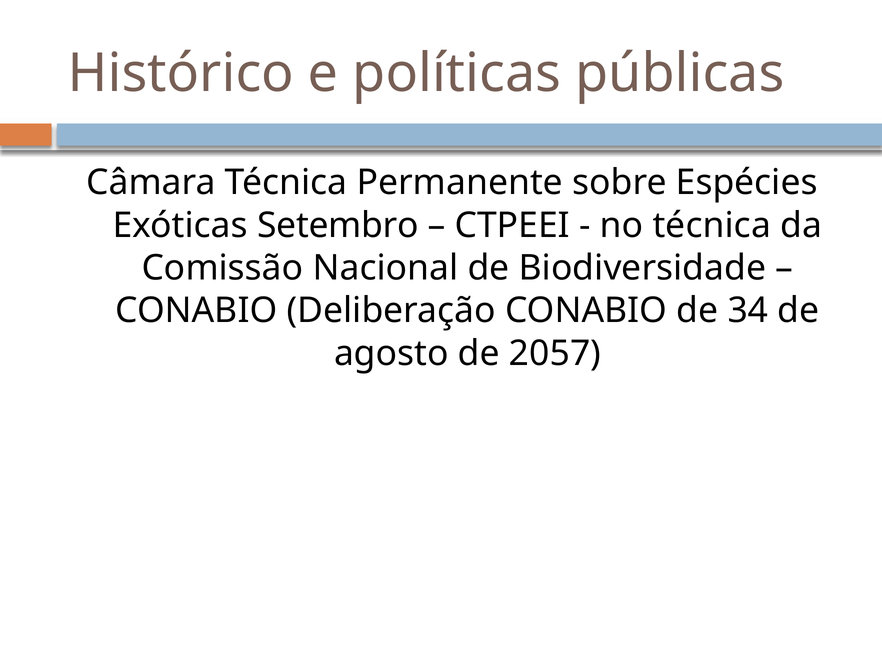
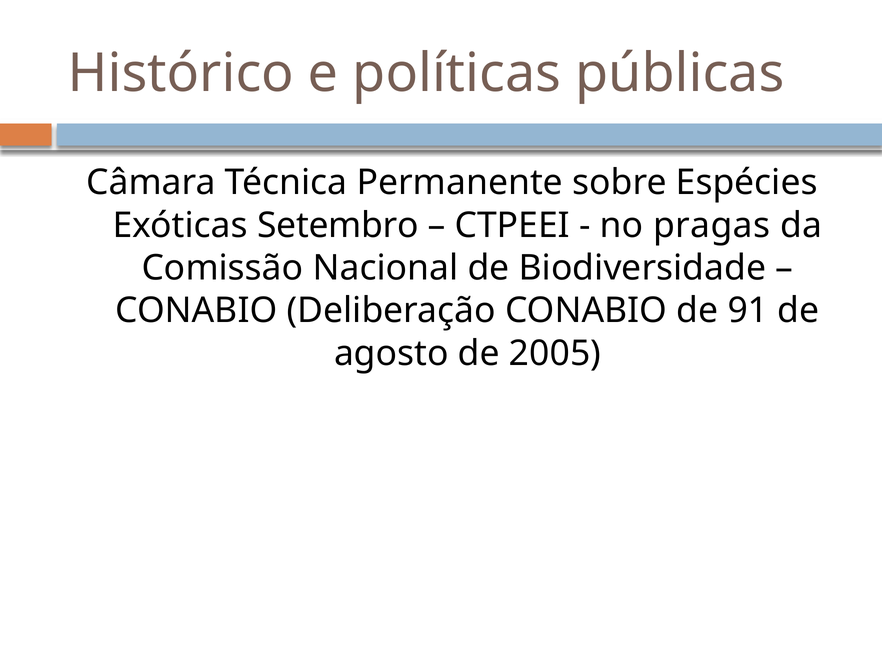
no técnica: técnica -> pragas
34: 34 -> 91
2057: 2057 -> 2005
